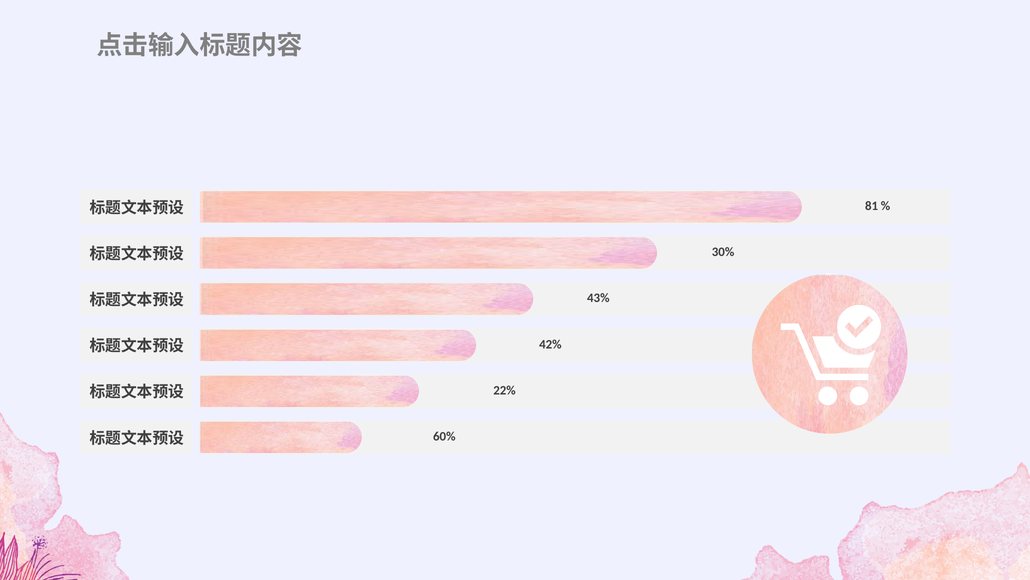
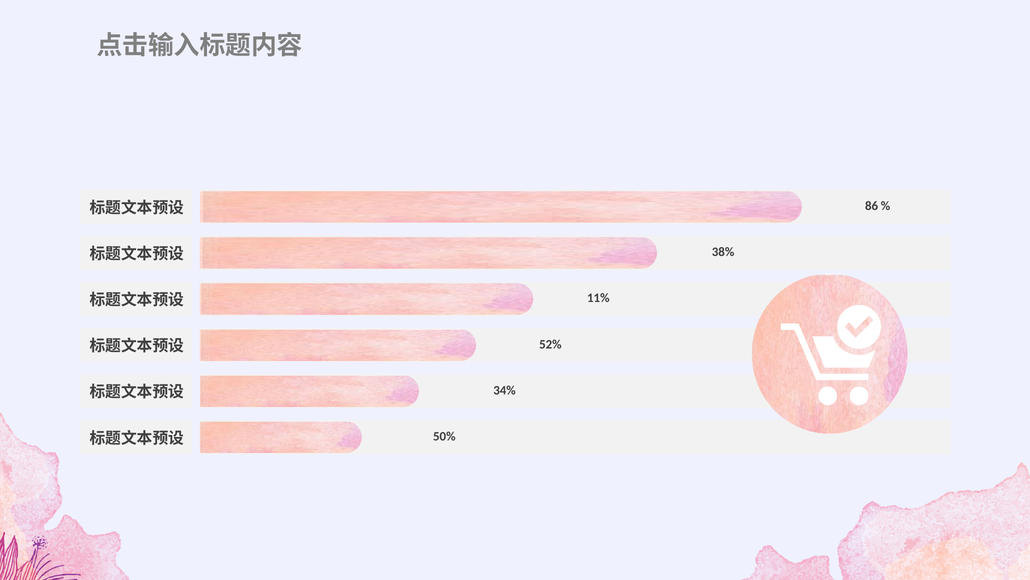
81: 81 -> 86
30%: 30% -> 38%
43%: 43% -> 11%
42%: 42% -> 52%
22%: 22% -> 34%
60%: 60% -> 50%
